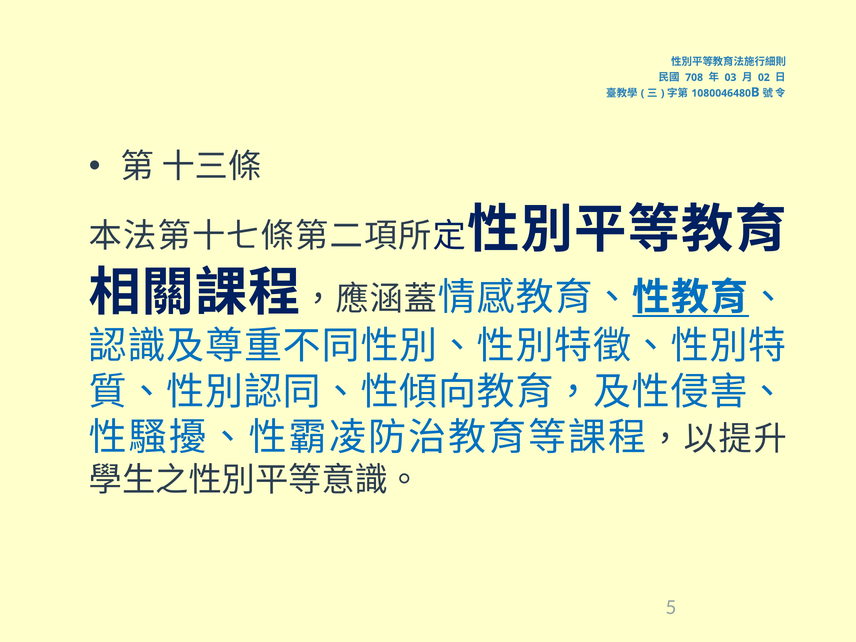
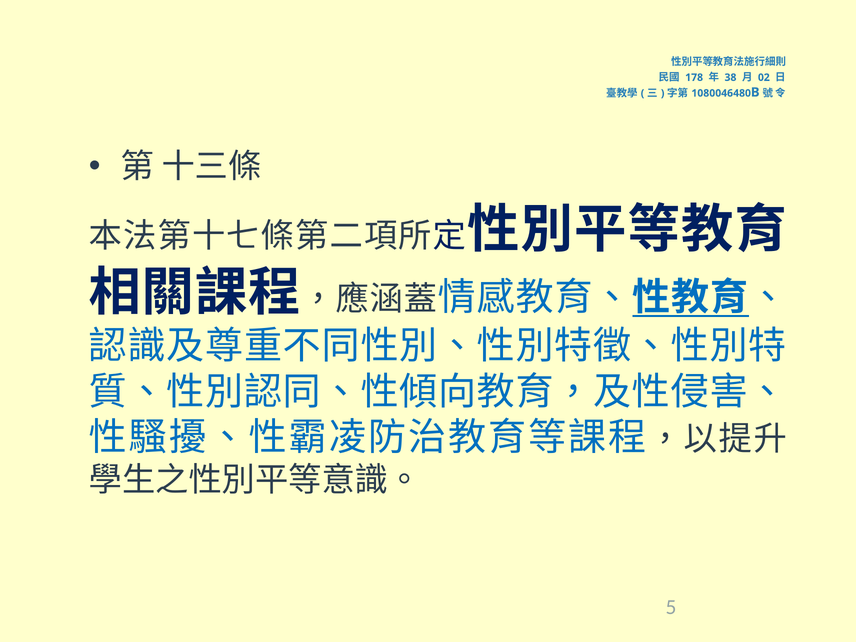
708: 708 -> 178
03: 03 -> 38
